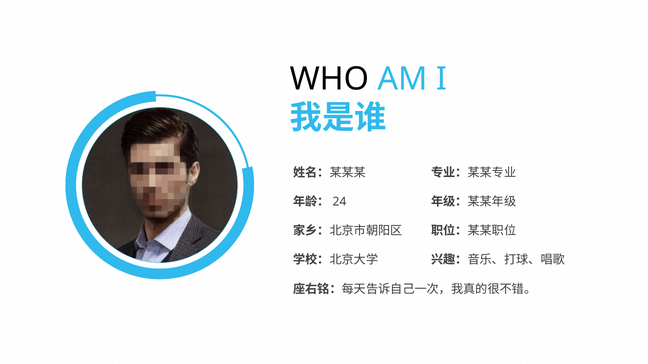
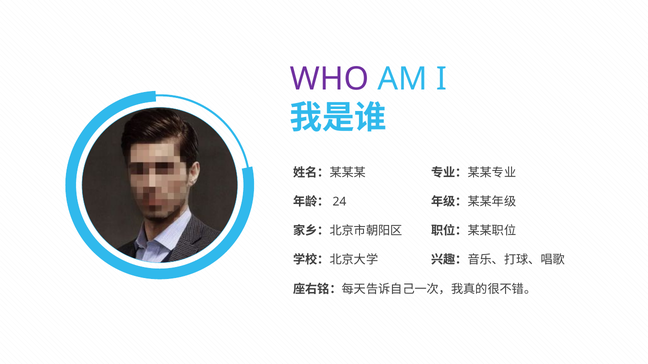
WHO colour: black -> purple
